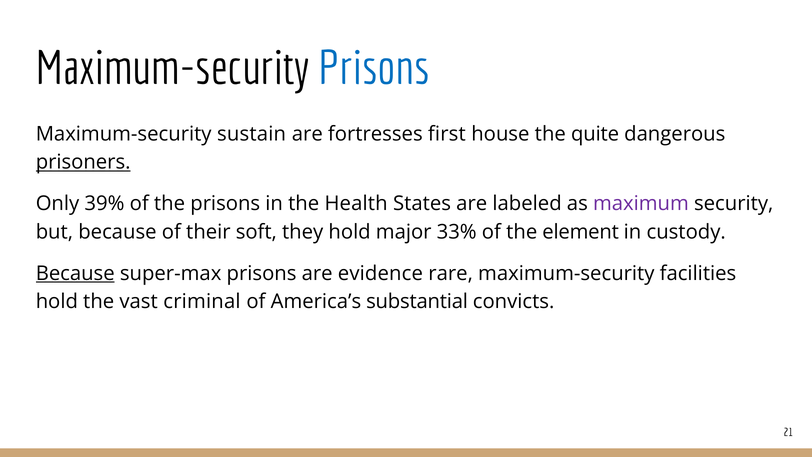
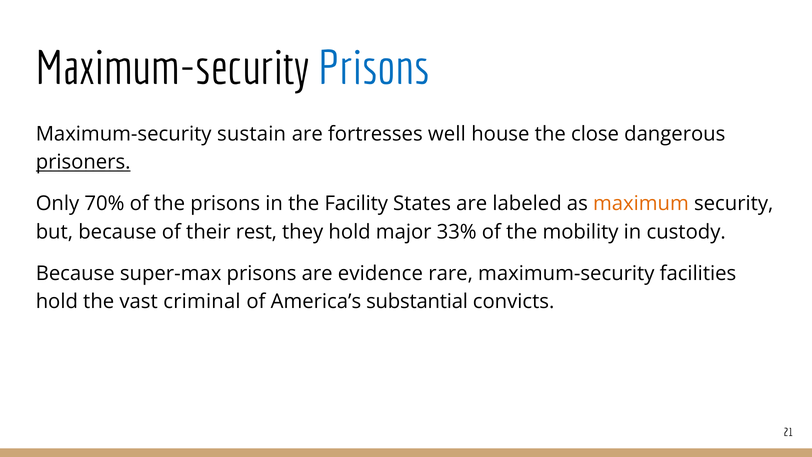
first: first -> well
quite: quite -> close
39%: 39% -> 70%
Health: Health -> Facility
maximum colour: purple -> orange
soft: soft -> rest
element: element -> mobility
Because at (75, 273) underline: present -> none
